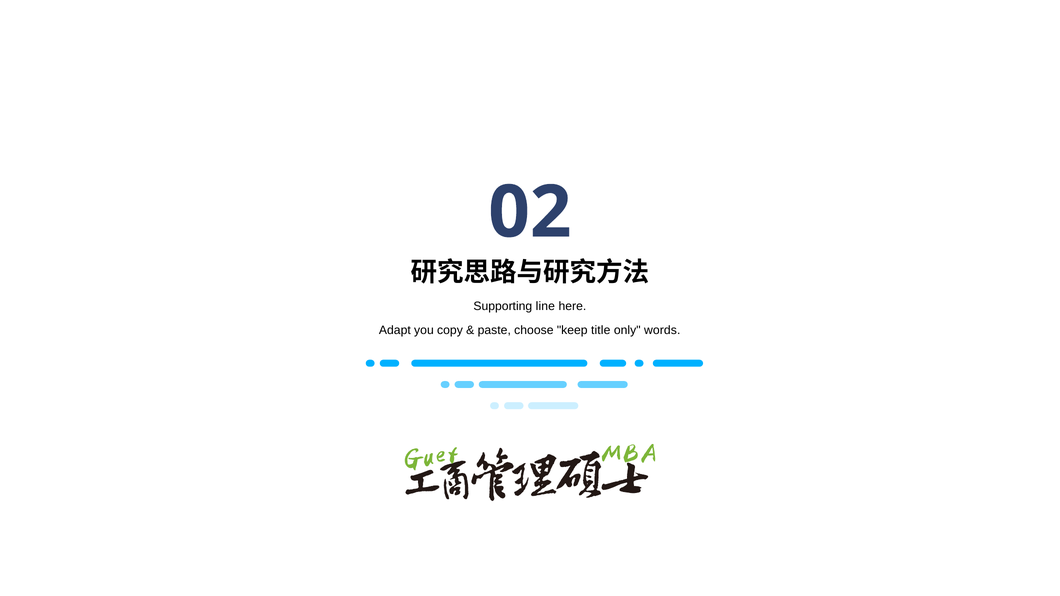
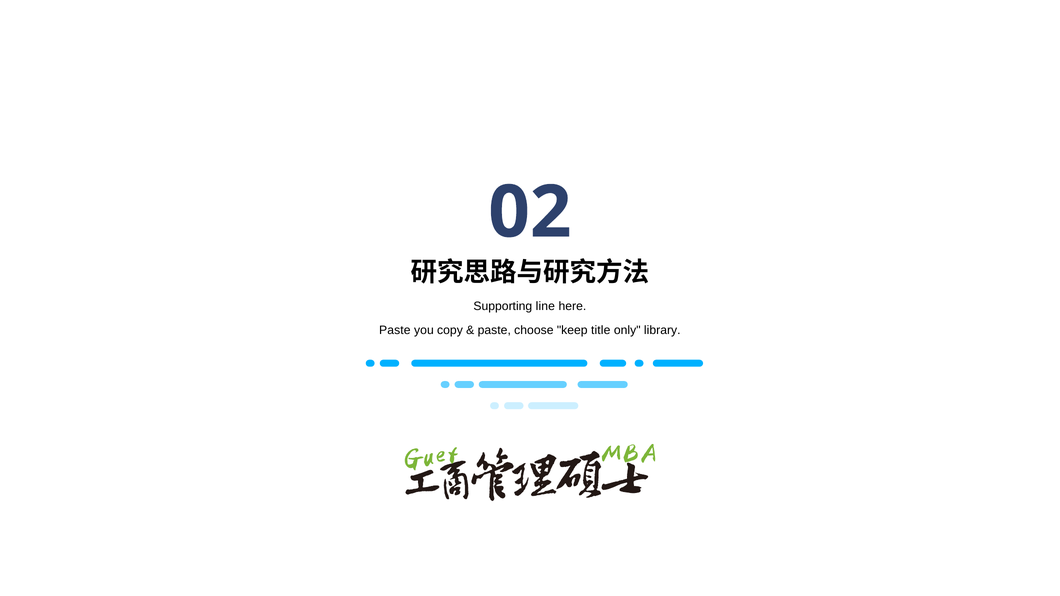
Adapt at (395, 331): Adapt -> Paste
words: words -> library
